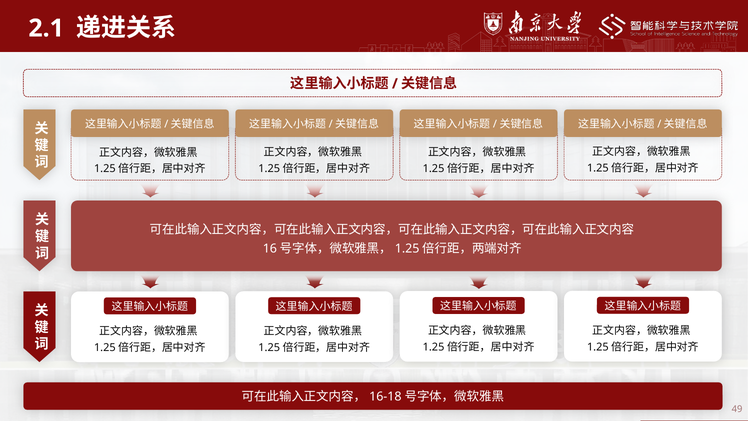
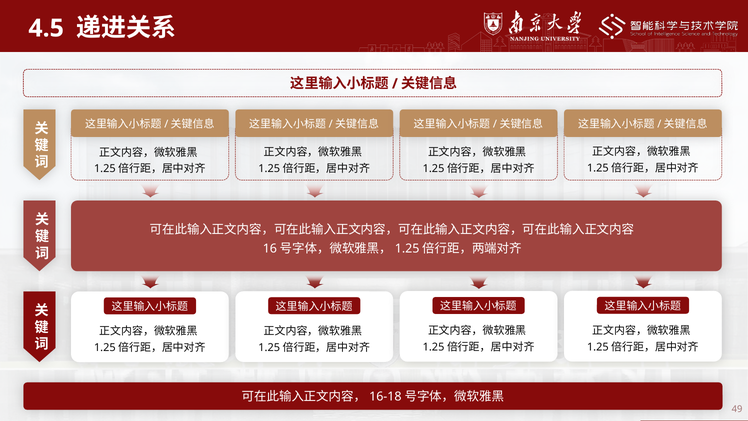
2.1: 2.1 -> 4.5
